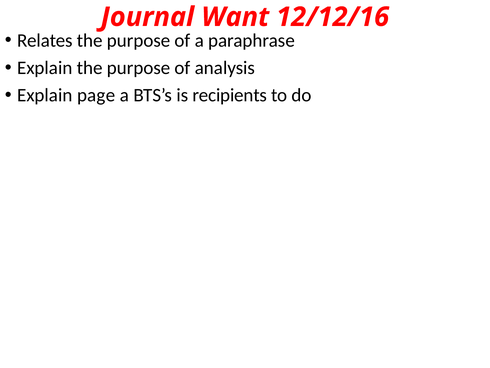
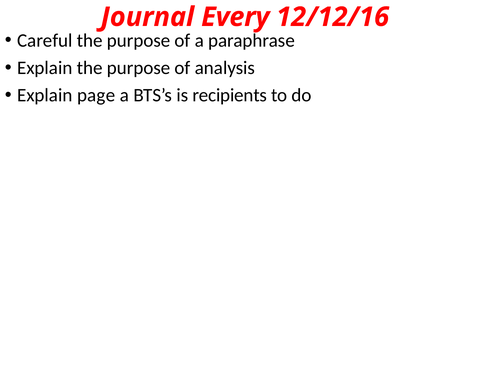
Want: Want -> Every
Relates: Relates -> Careful
